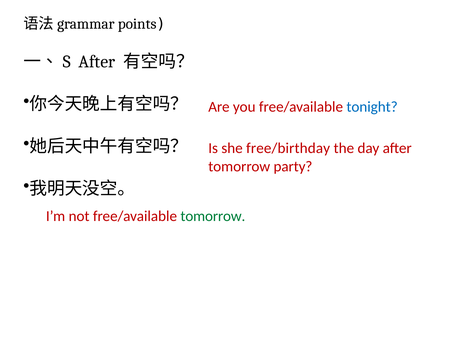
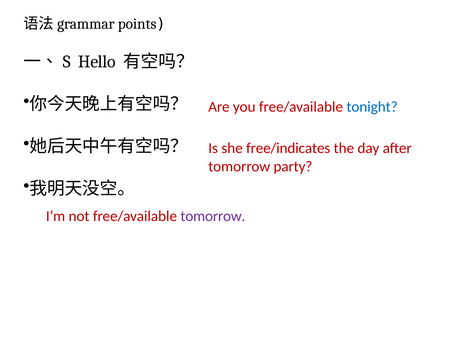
After at (97, 62): After -> Hello
free/birthday: free/birthday -> free/indicates
tomorrow at (213, 216) colour: green -> purple
